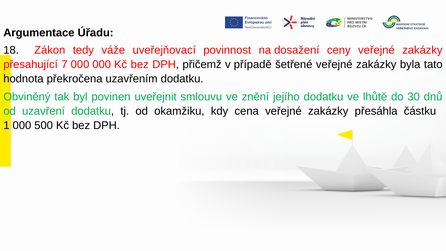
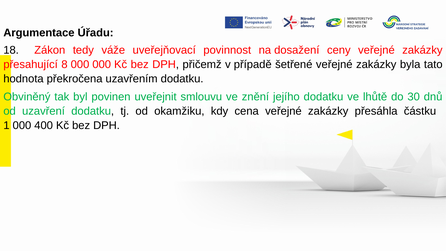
7: 7 -> 8
500: 500 -> 400
